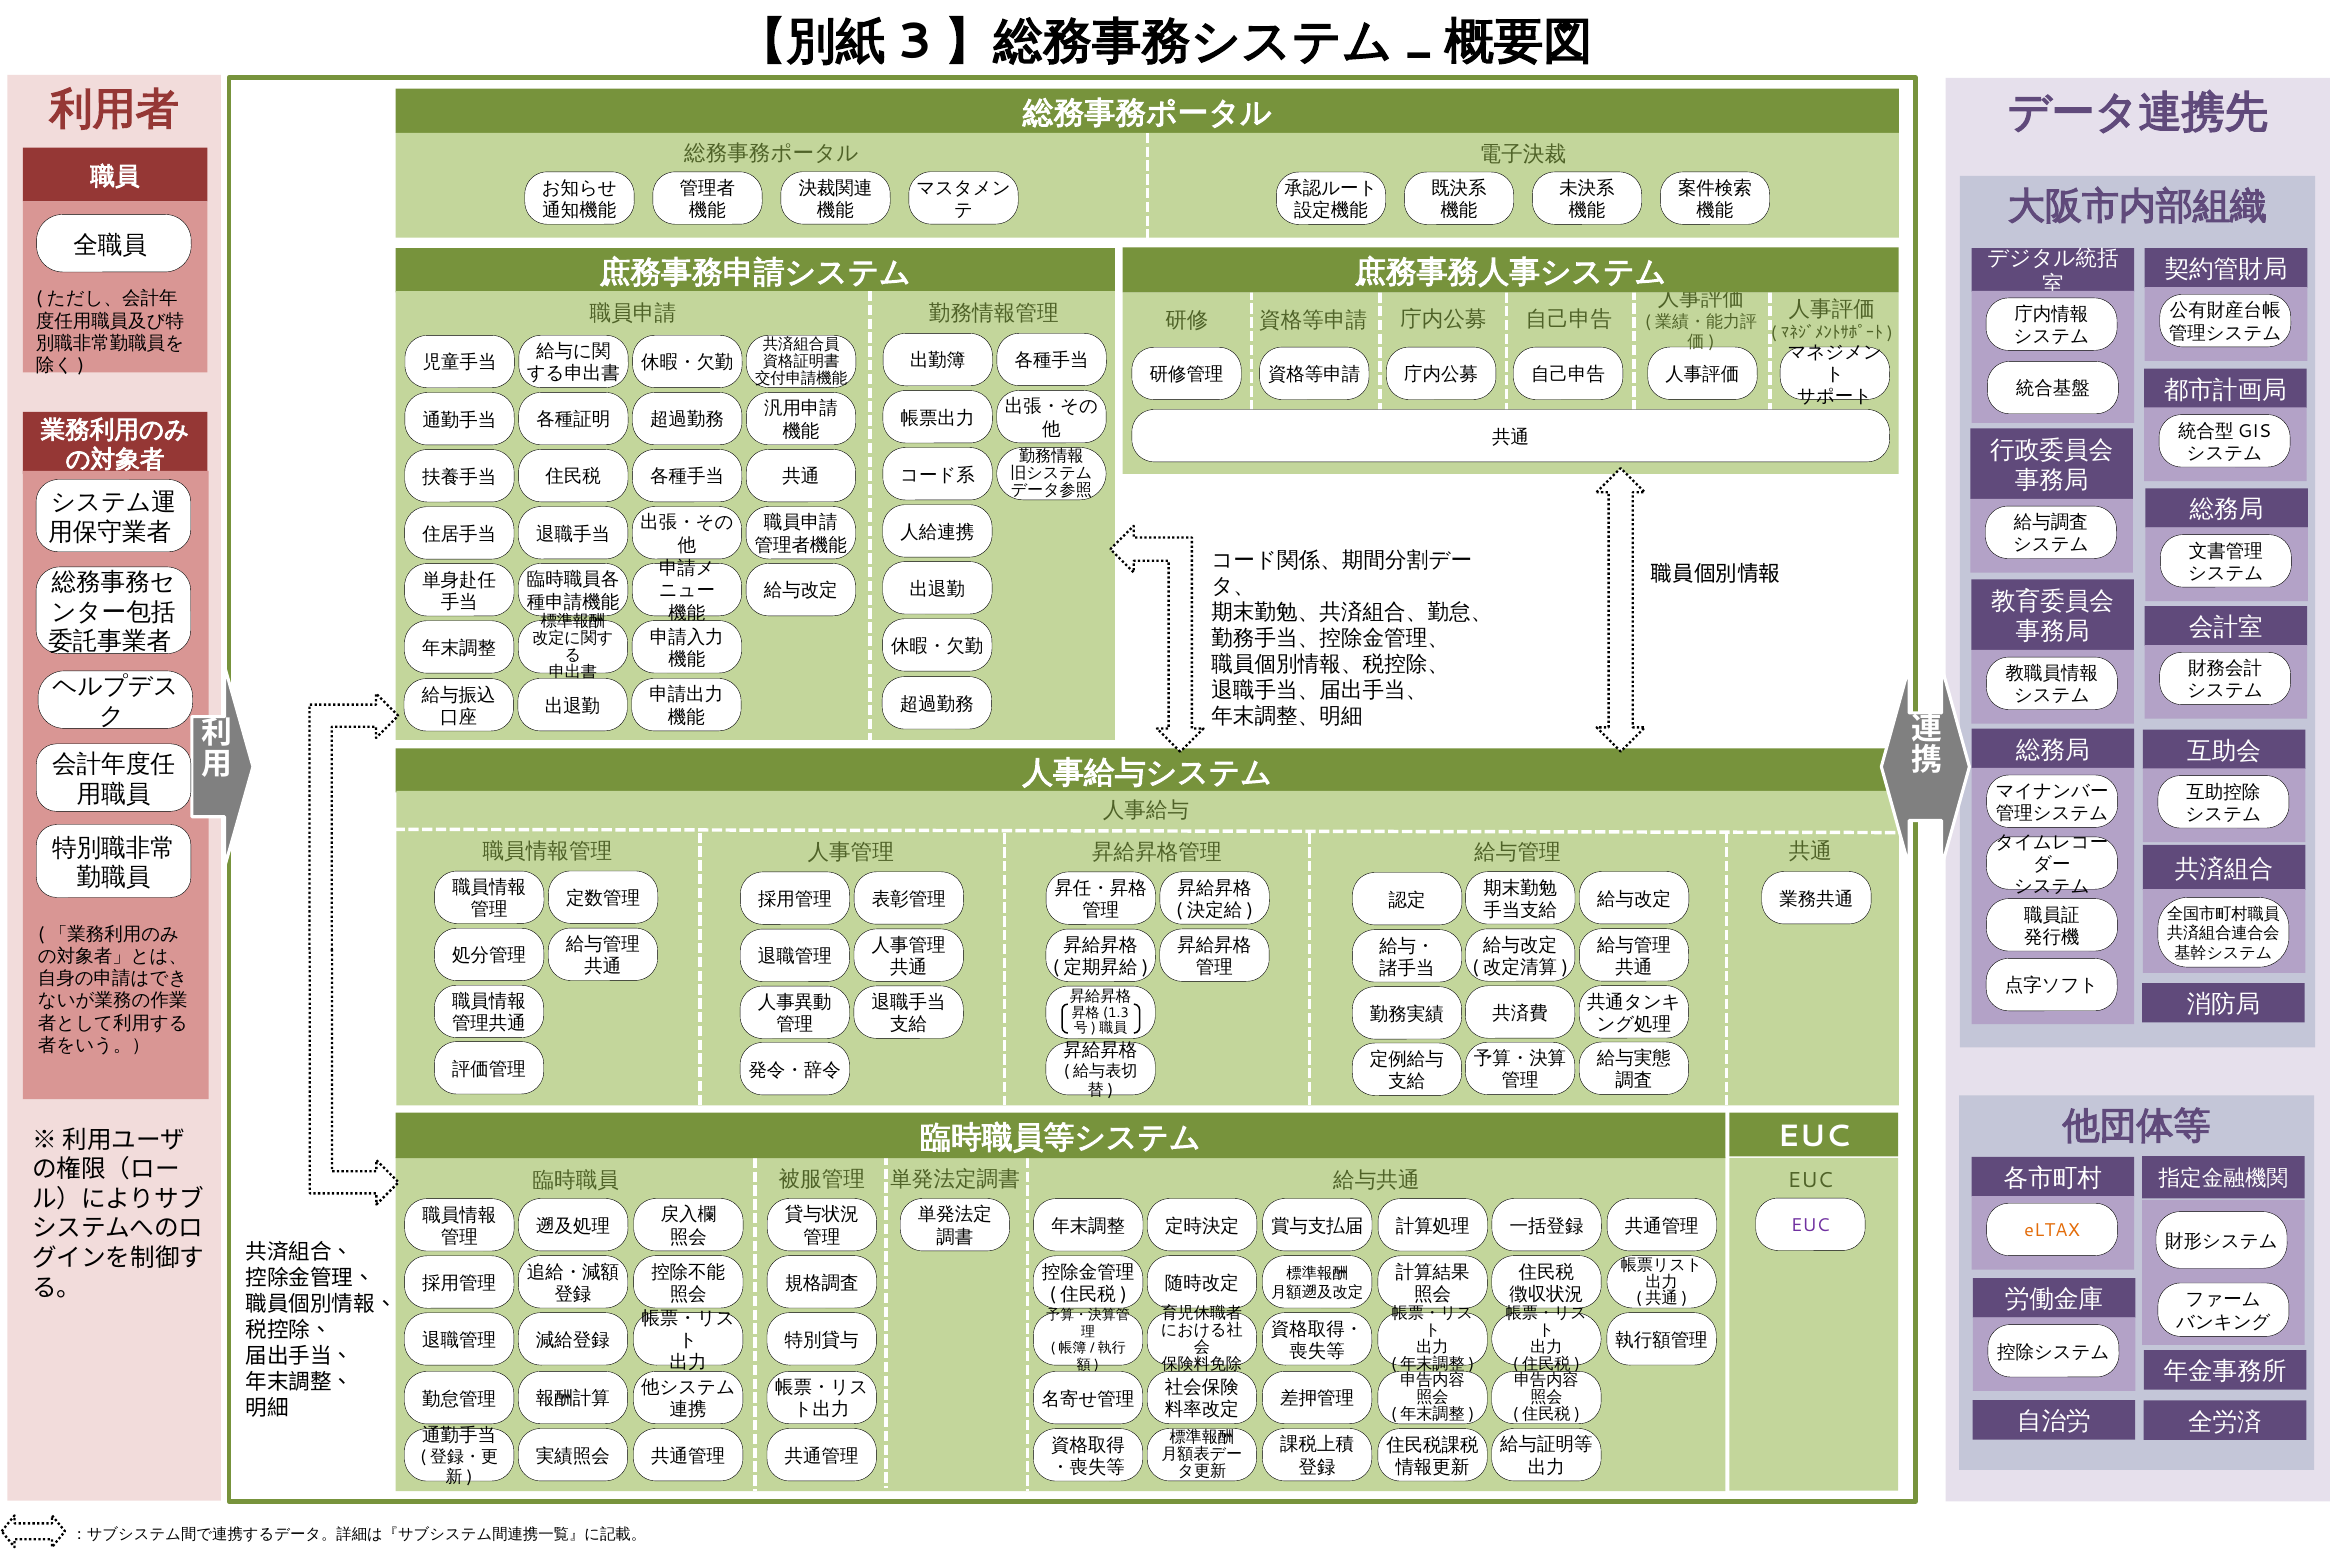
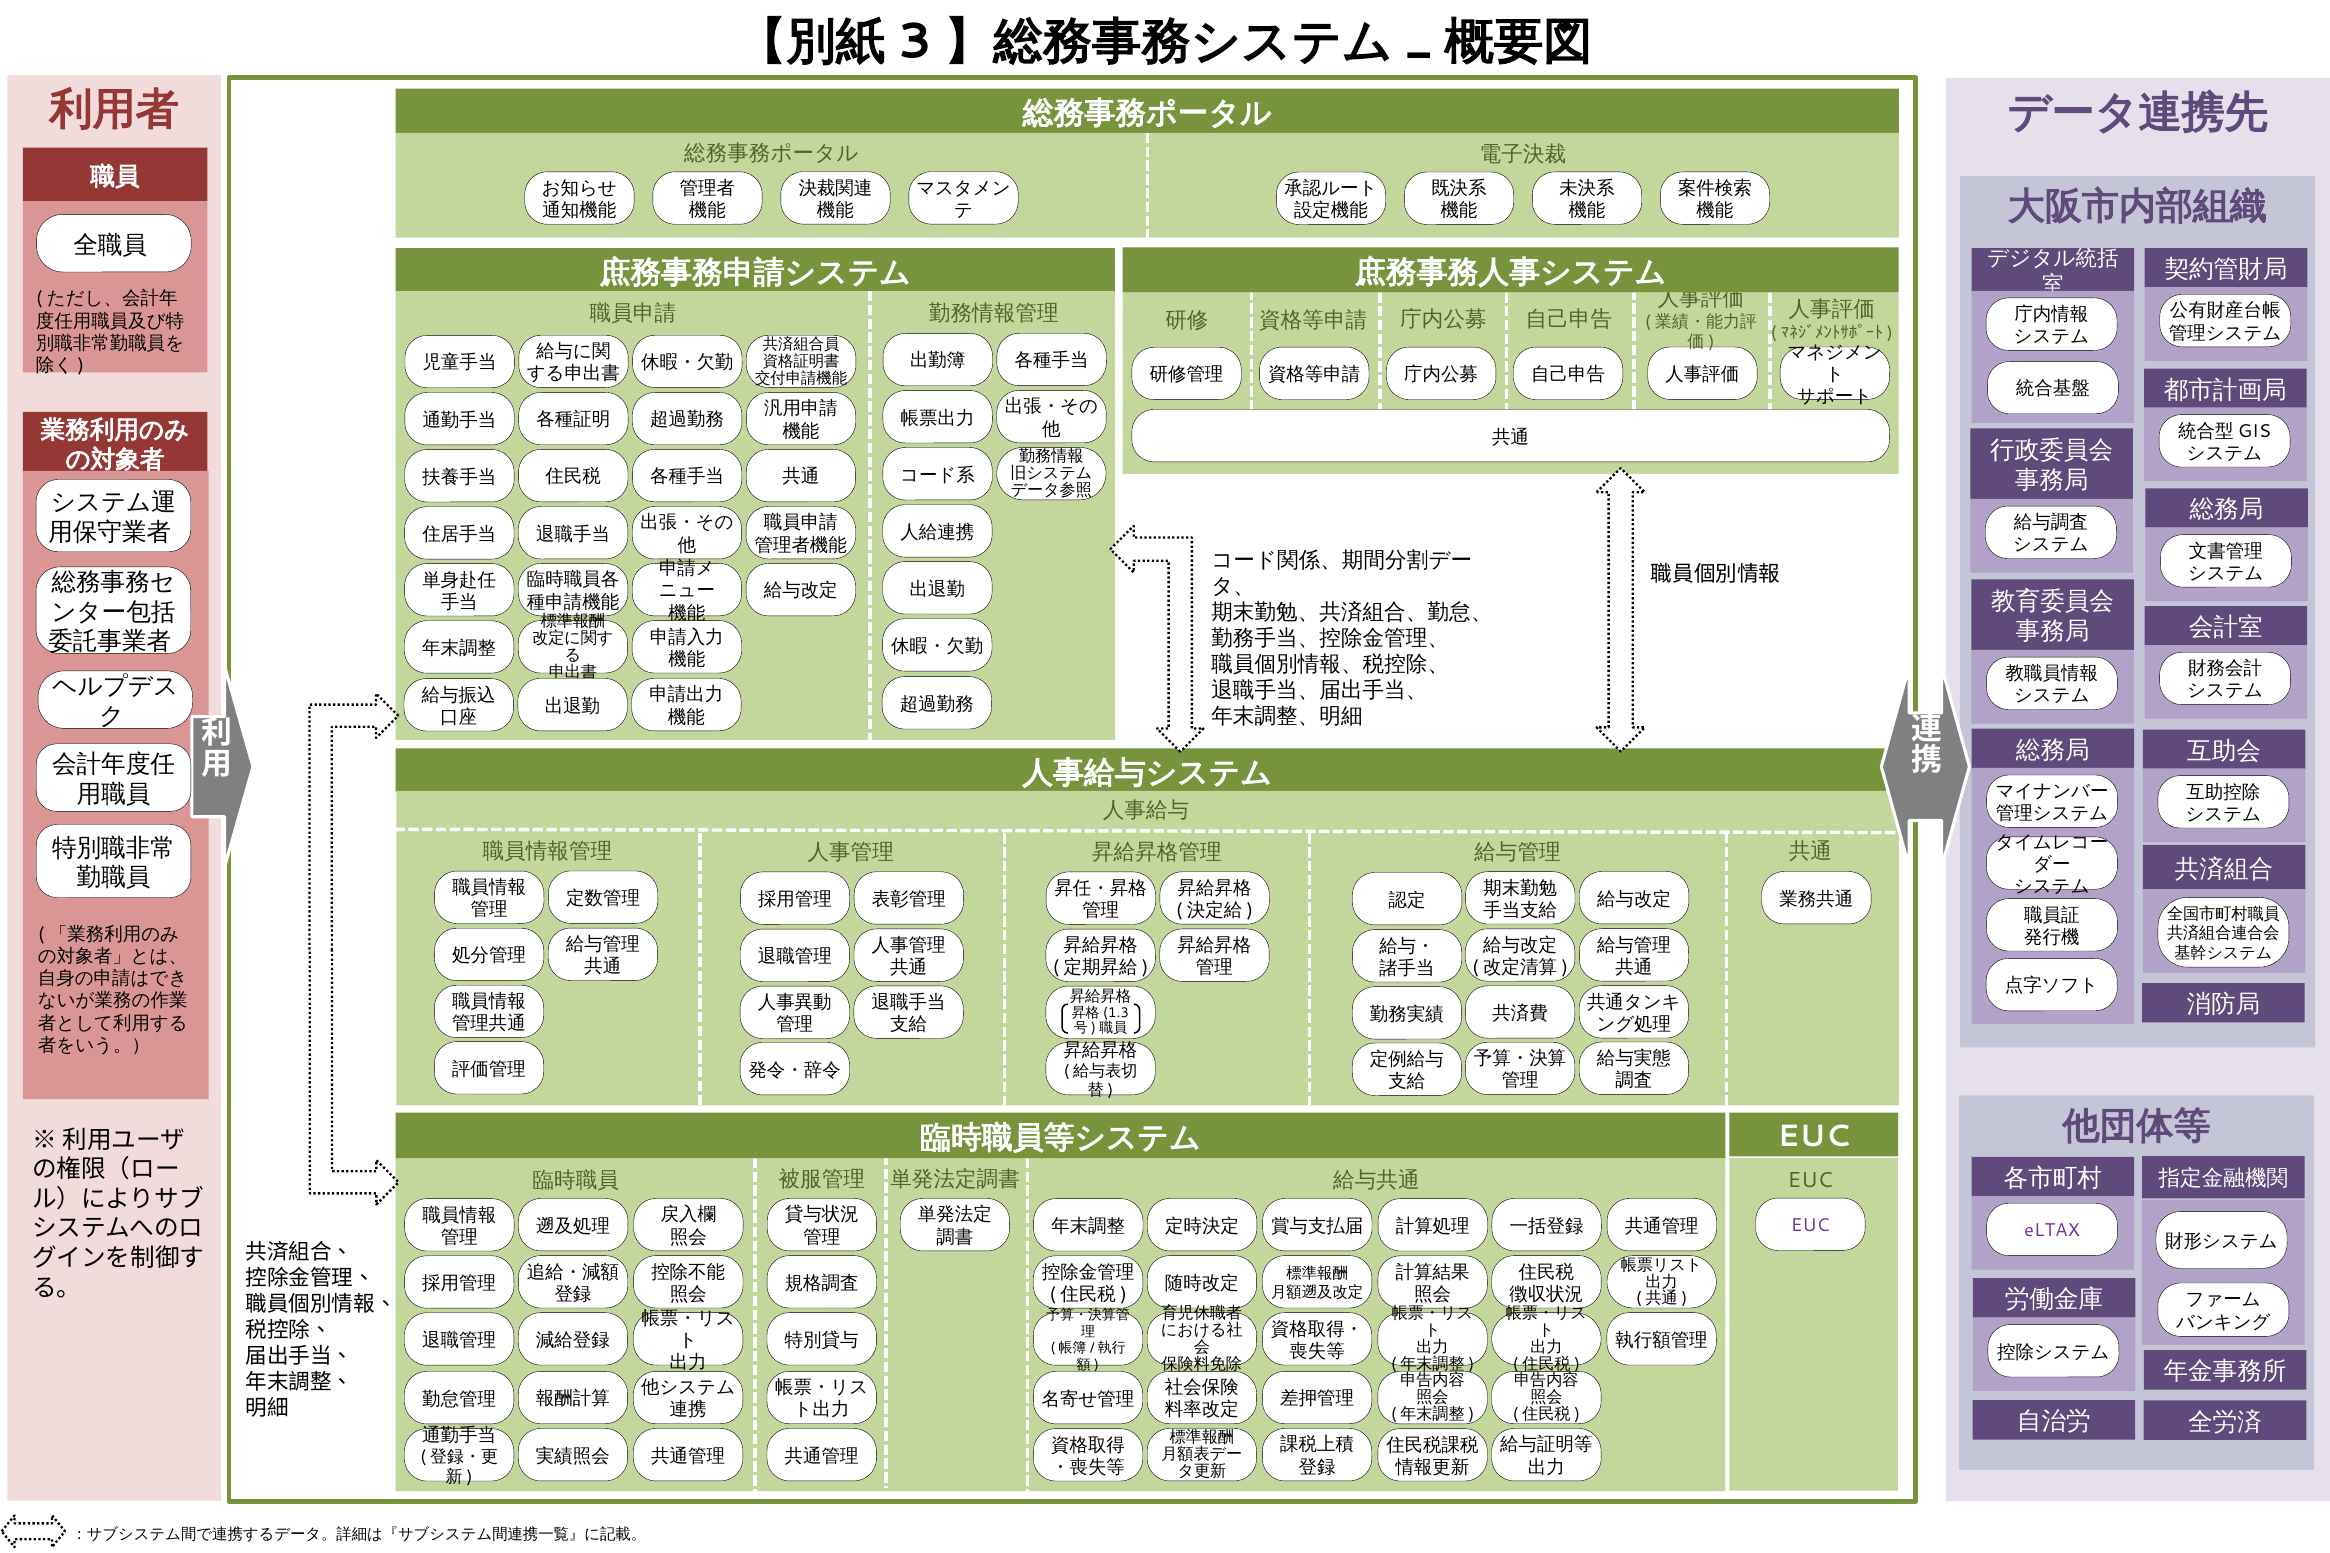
eLTAX colour: orange -> purple
